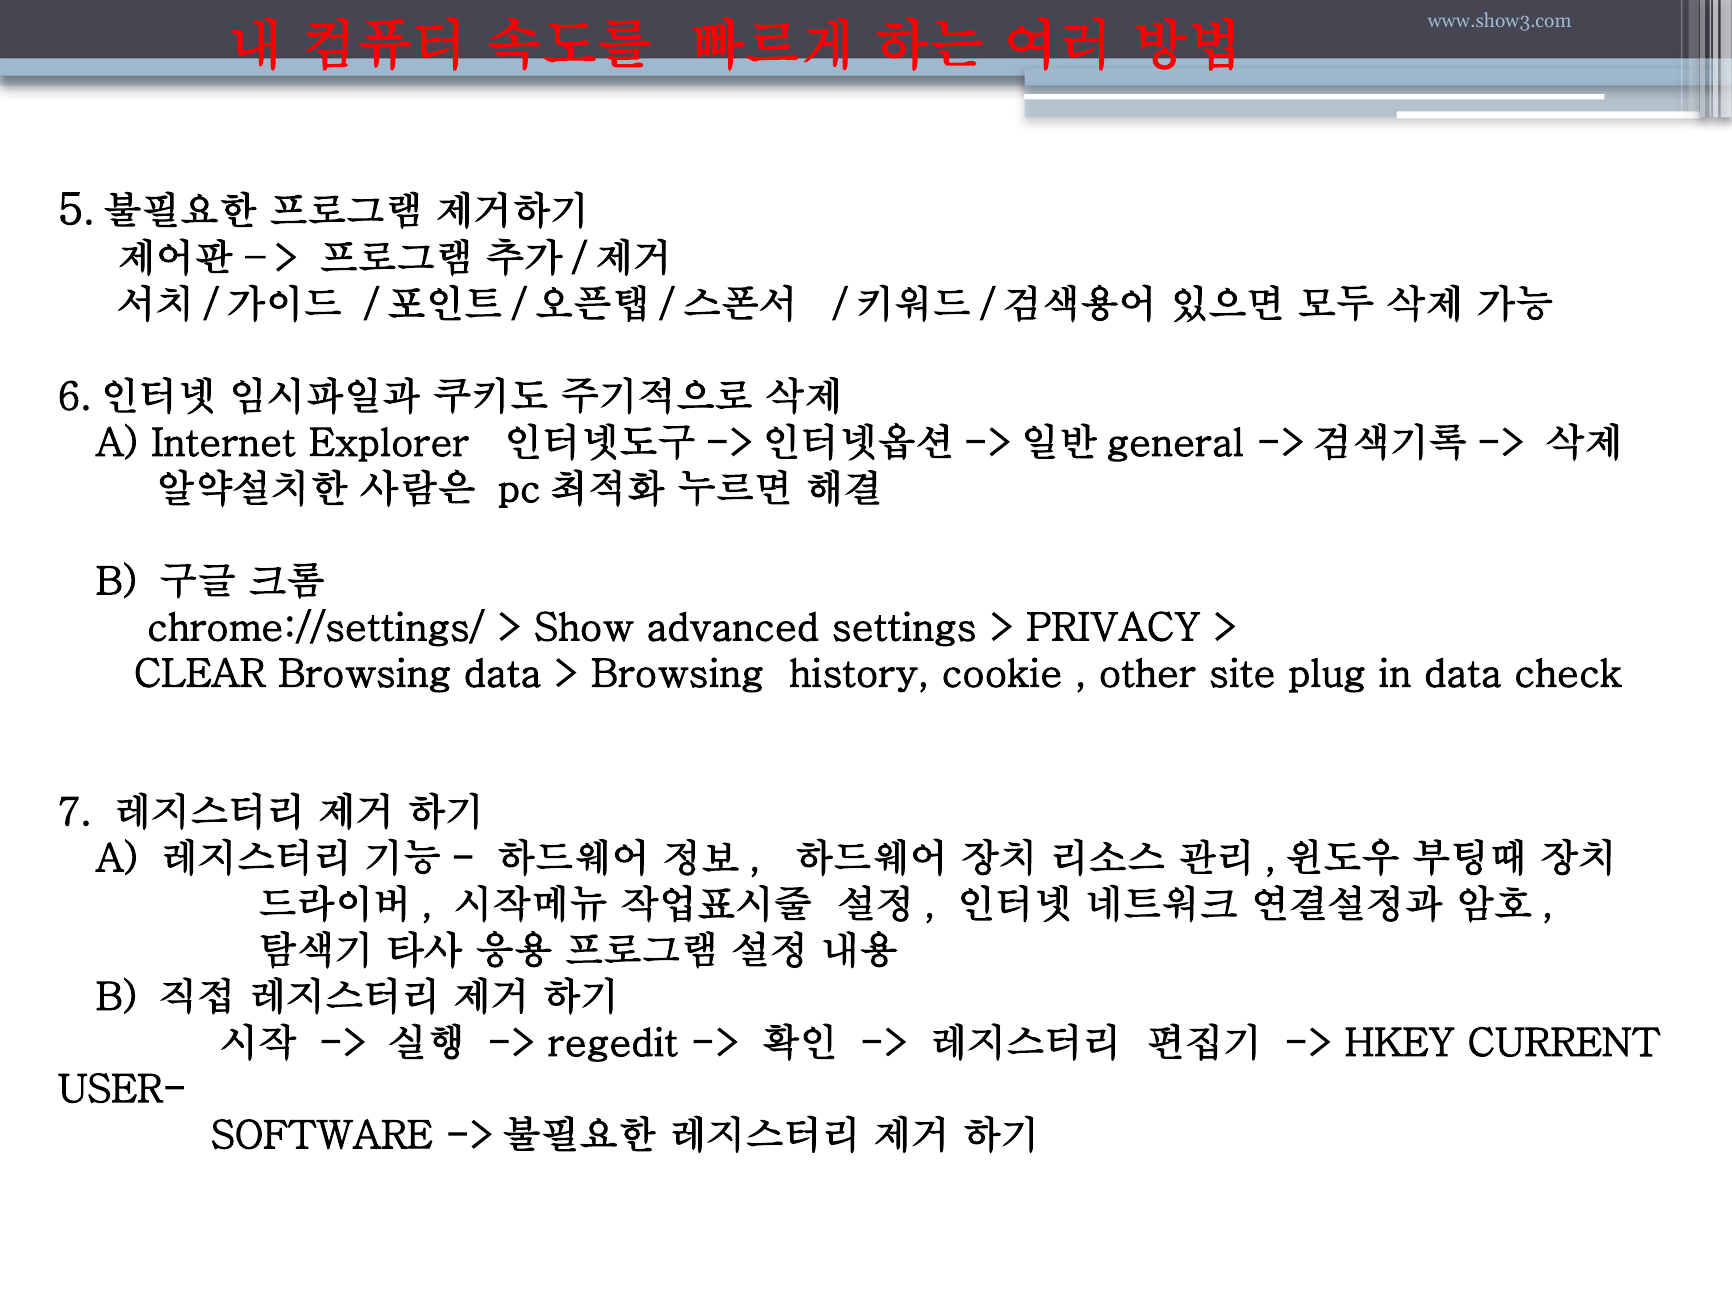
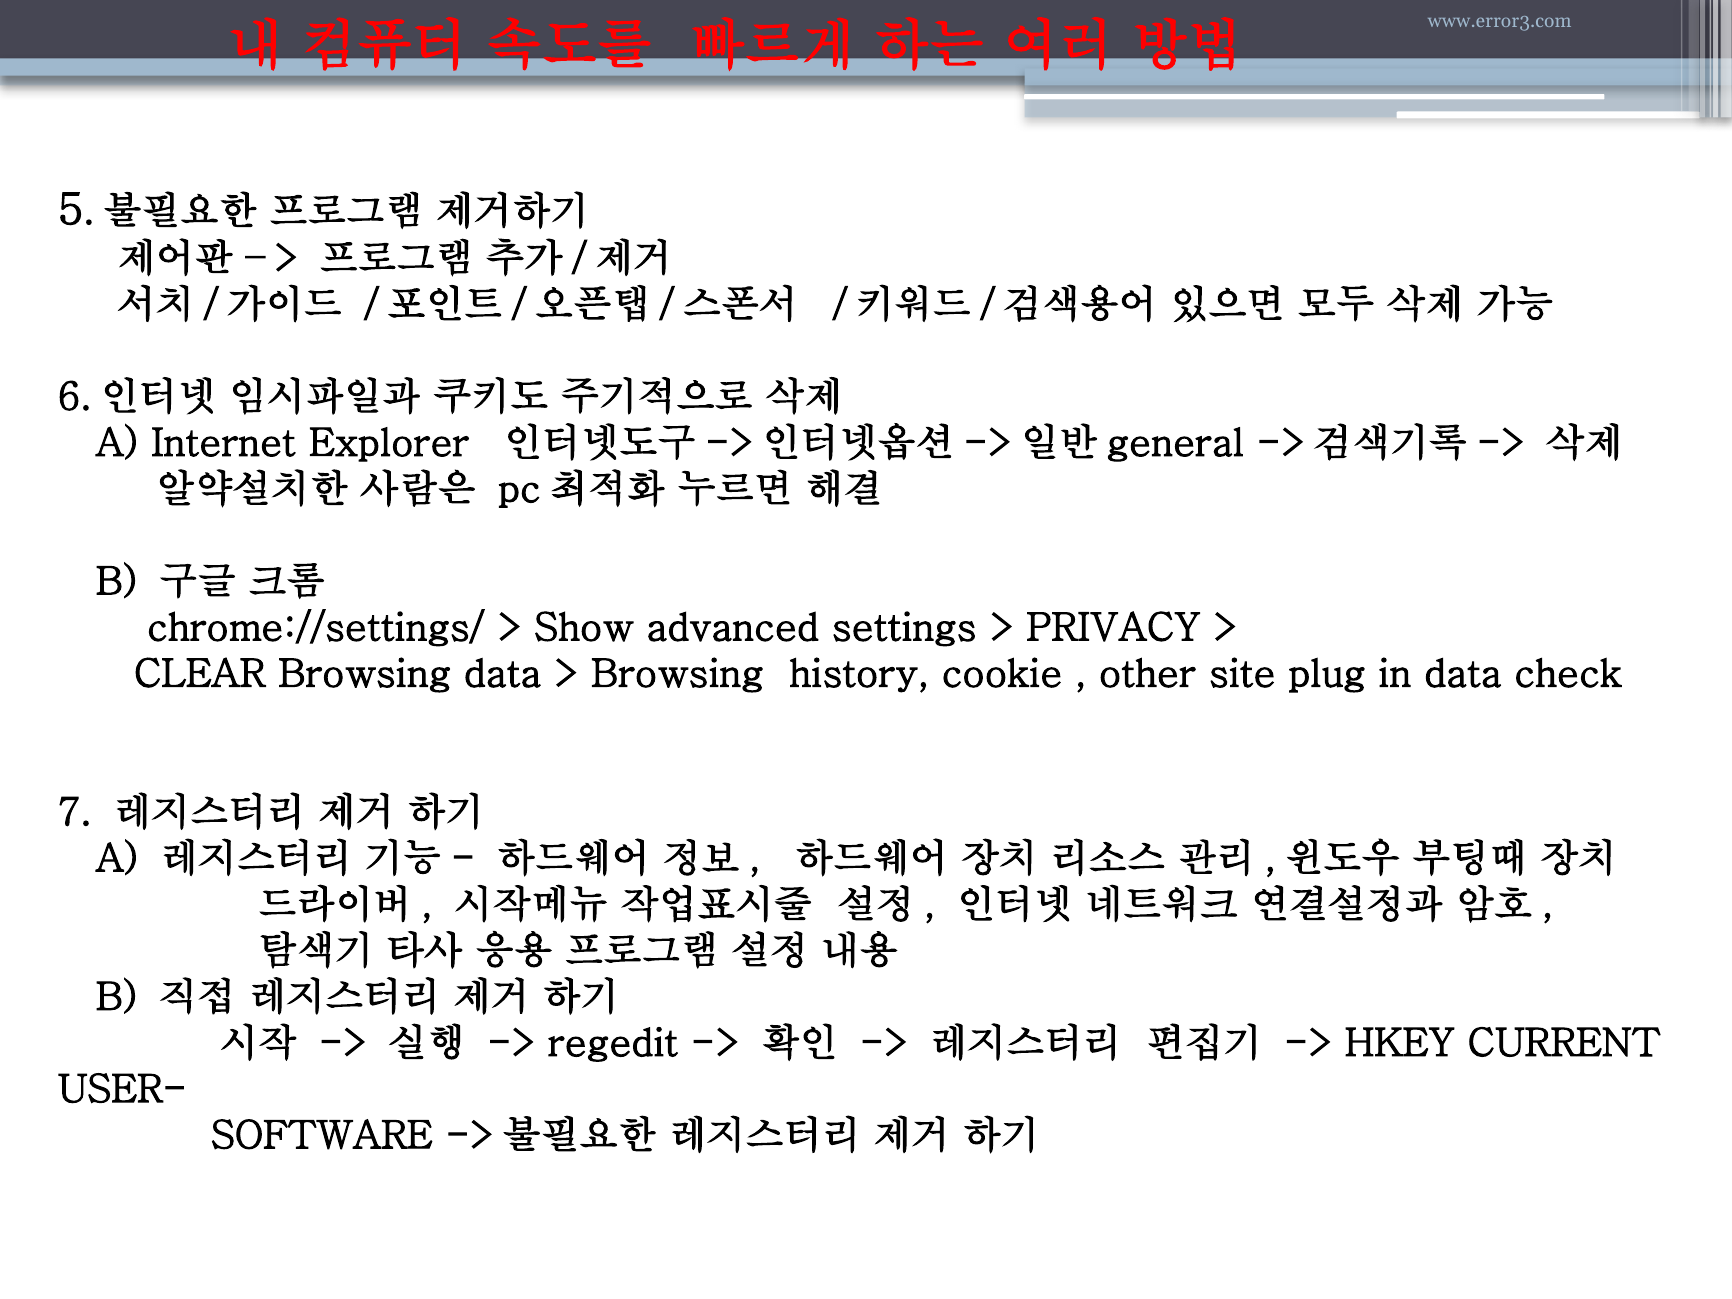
www.show3.com: www.show3.com -> www.error3.com
